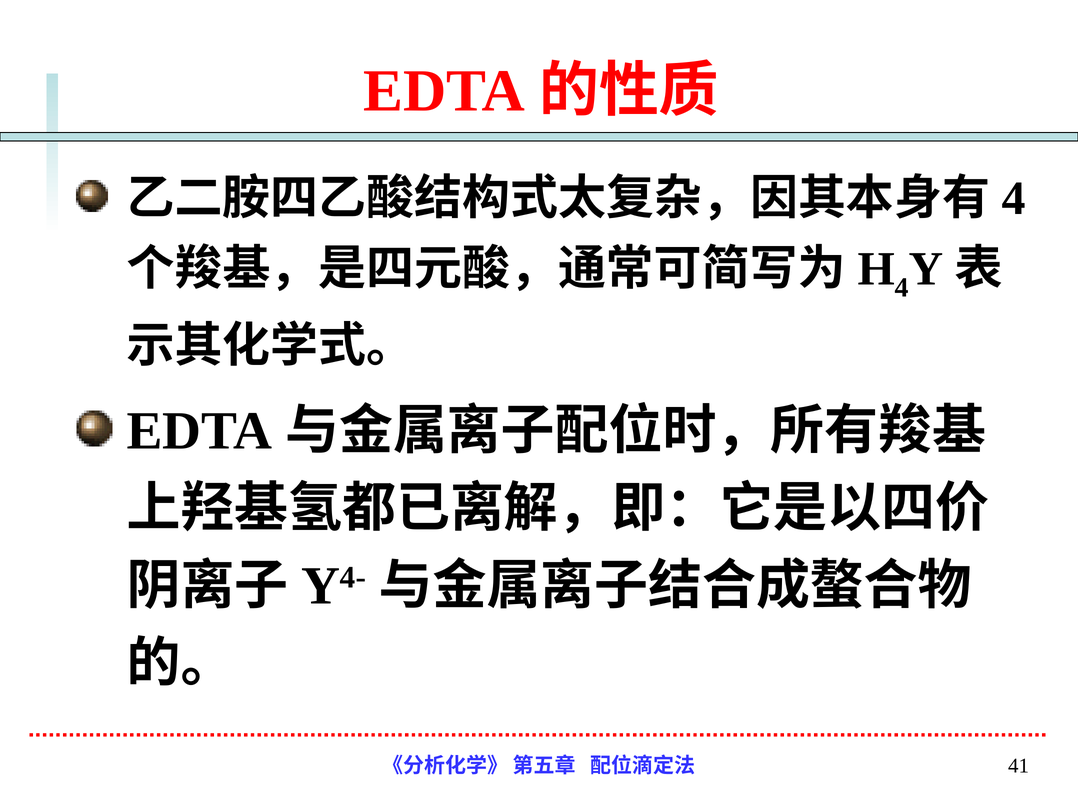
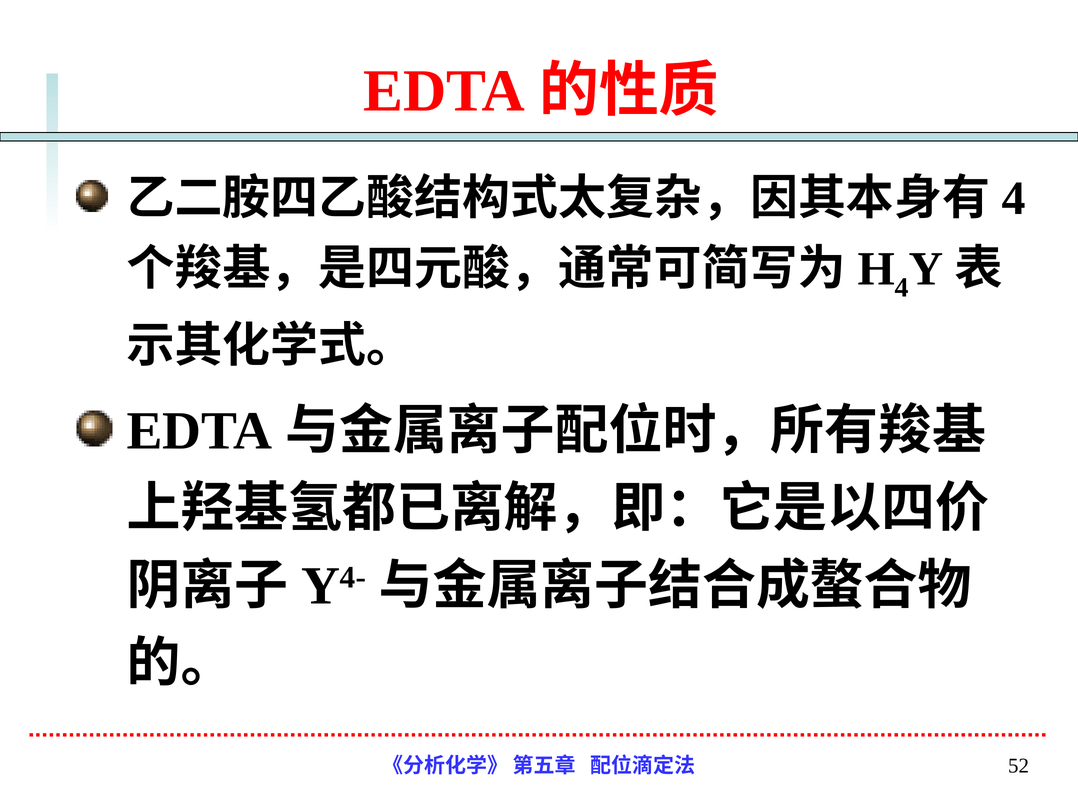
41: 41 -> 52
